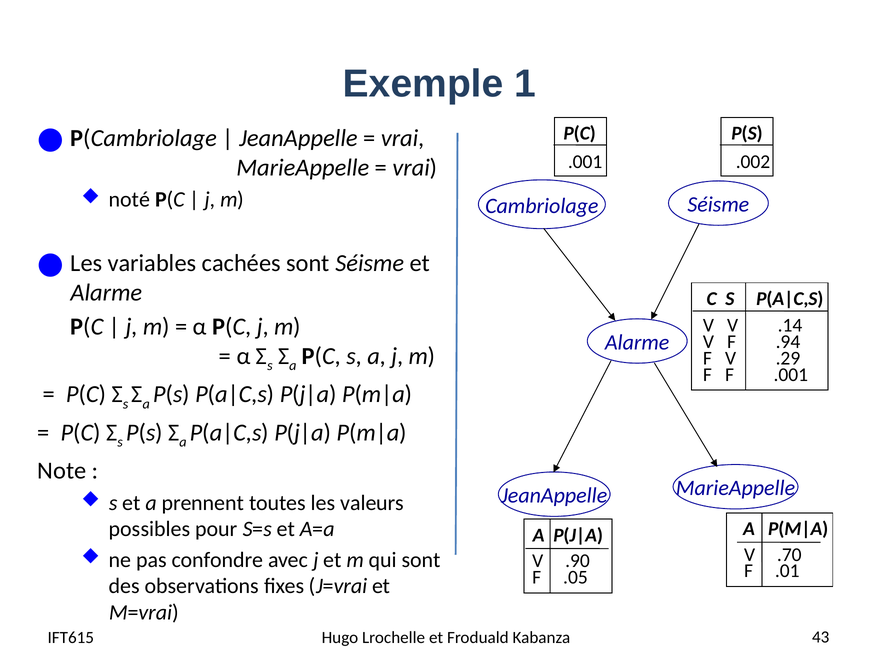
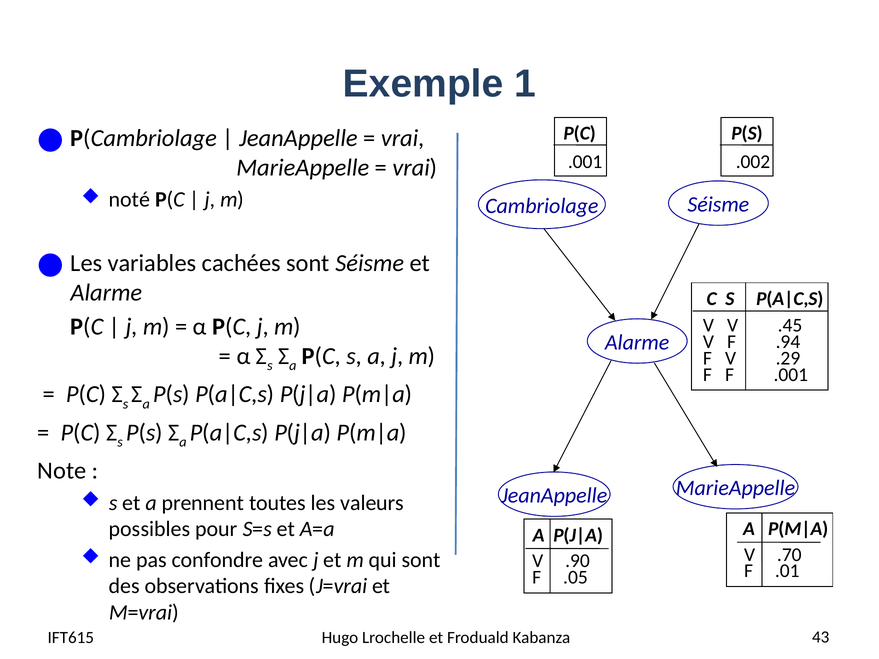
.14: .14 -> .45
